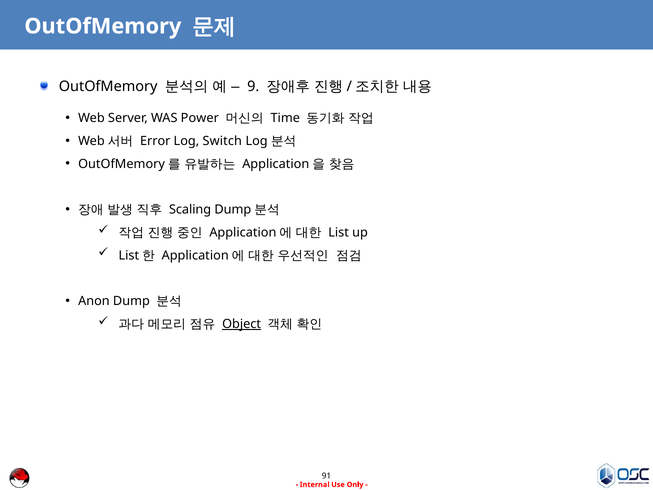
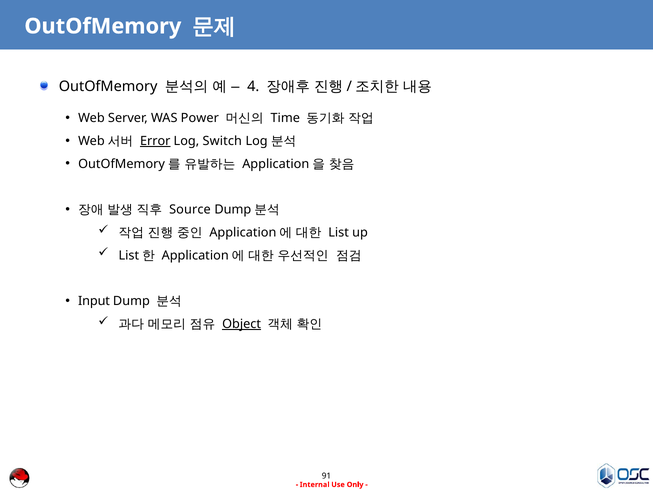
9: 9 -> 4
Error underline: none -> present
Scaling: Scaling -> Source
Anon: Anon -> Input
